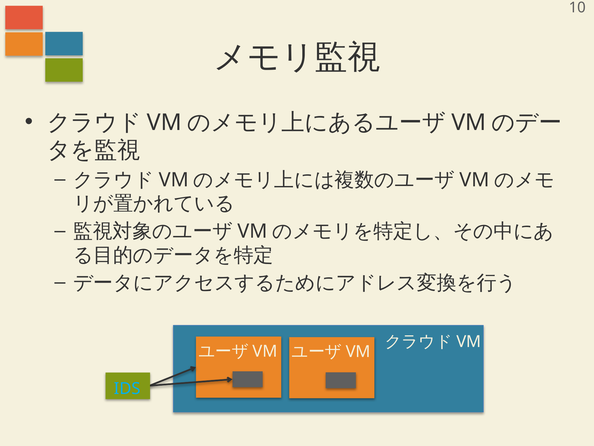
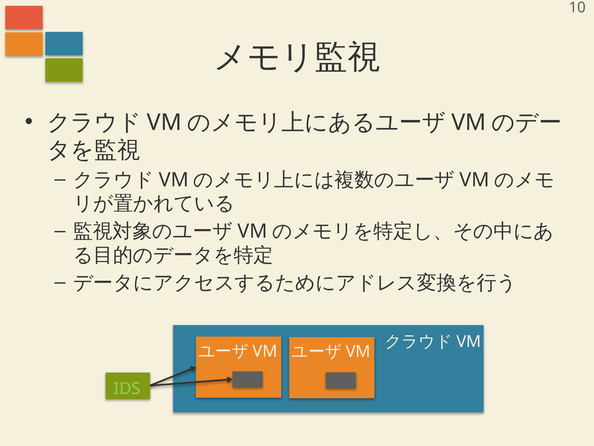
IDS colour: light blue -> light green
